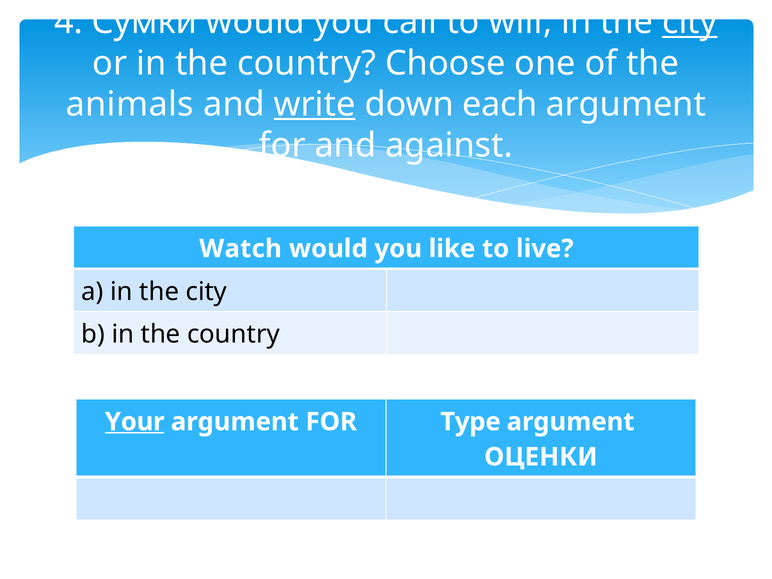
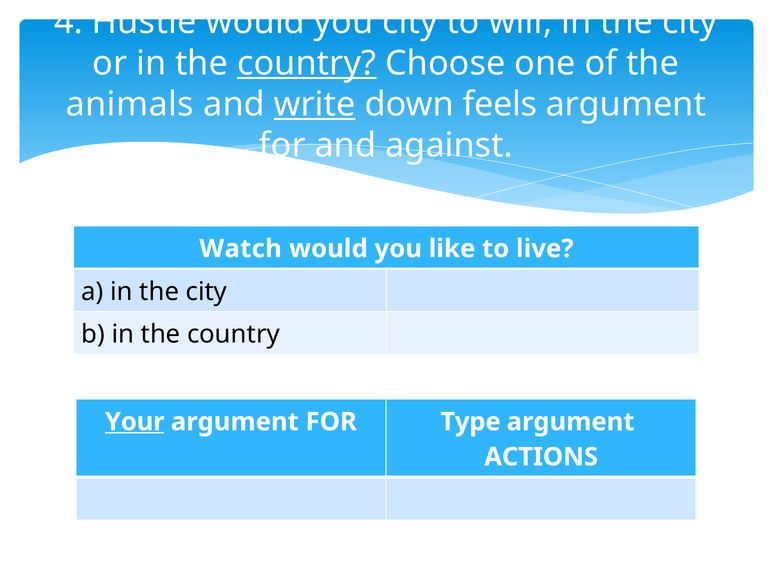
Сумки: Сумки -> Hustle
you call: call -> city
city at (690, 22) underline: present -> none
country at (307, 63) underline: none -> present
each: each -> feels
ОЦЕНКИ: ОЦЕНКИ -> ACTIONS
